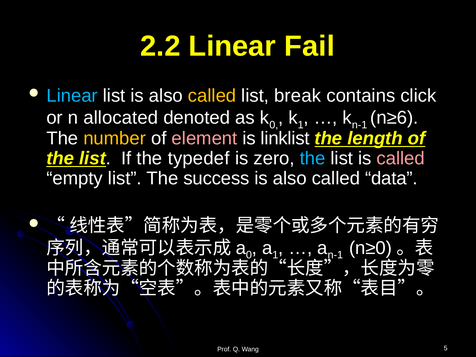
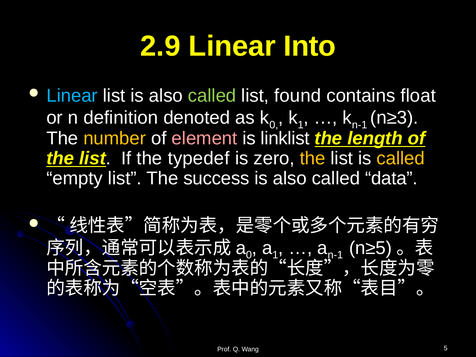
2.2: 2.2 -> 2.9
Fail: Fail -> Into
called at (212, 96) colour: yellow -> light green
break: break -> found
click: click -> float
allocated: allocated -> definition
n≥6: n≥6 -> n≥3
the at (313, 158) colour: light blue -> yellow
called at (401, 158) colour: pink -> yellow
n≥0: n≥0 -> n≥5
